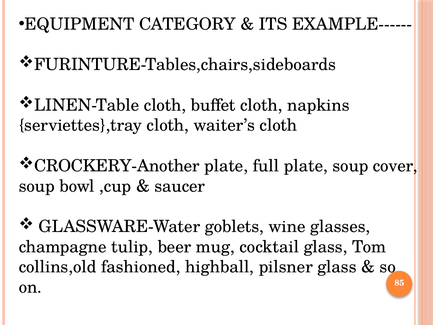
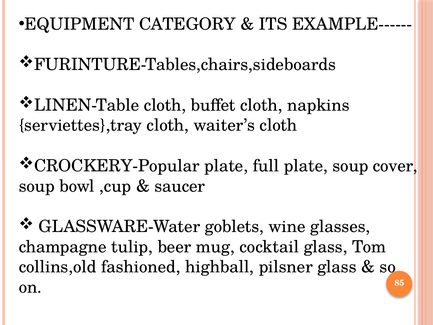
CROCKERY-Another: CROCKERY-Another -> CROCKERY-Popular
